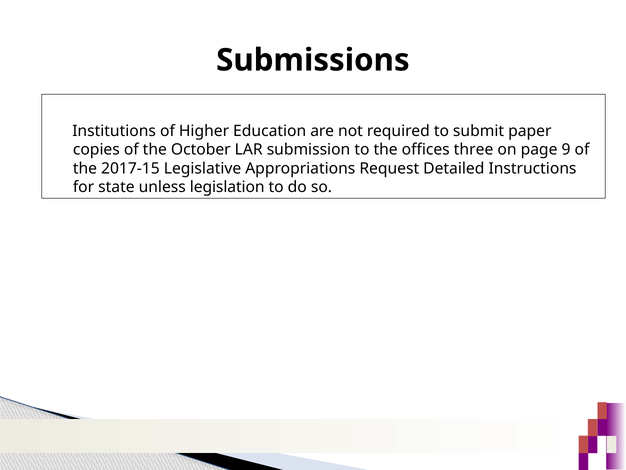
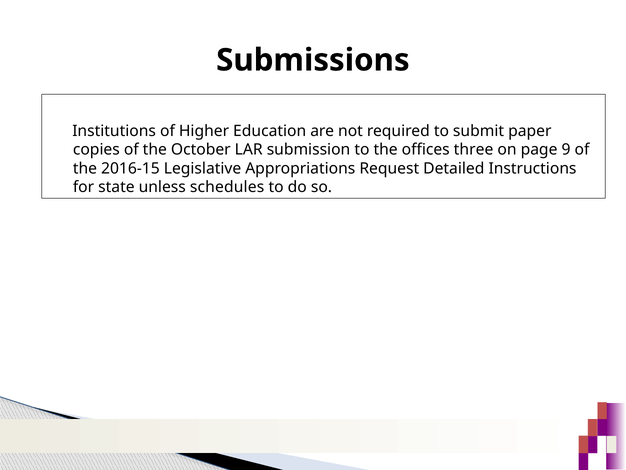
2017-15: 2017-15 -> 2016-15
legislation: legislation -> schedules
